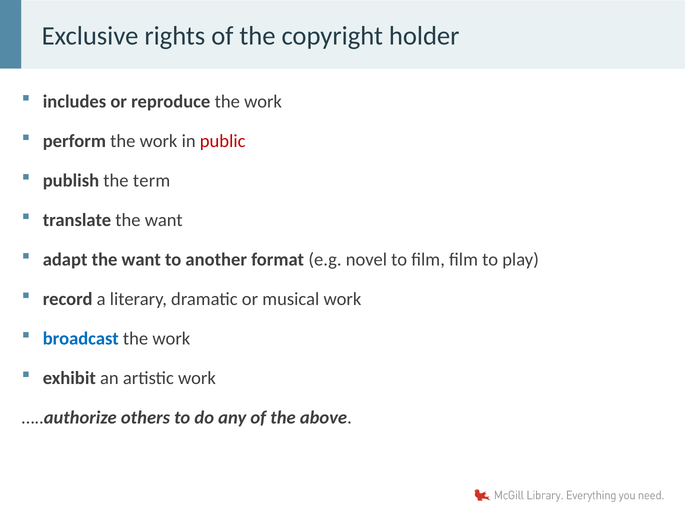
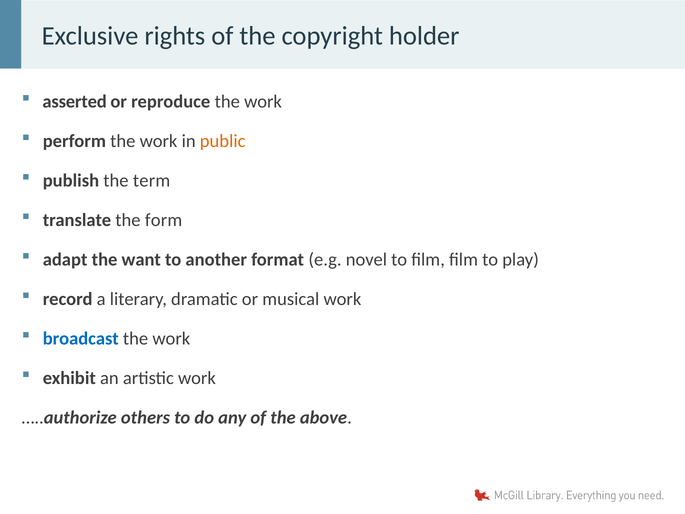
includes: includes -> asserted
public colour: red -> orange
translate the want: want -> form
